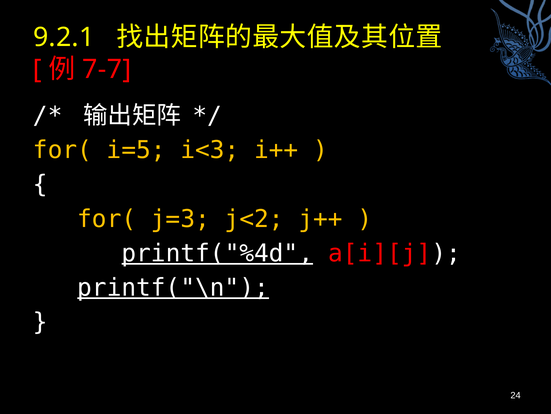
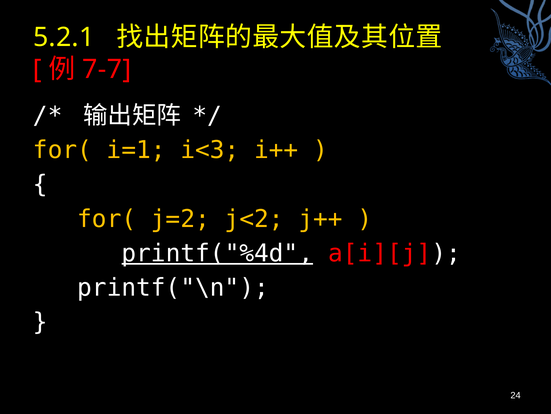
9.2.1: 9.2.1 -> 5.2.1
i=5: i=5 -> i=1
j=3: j=3 -> j=2
printf("\n underline: present -> none
